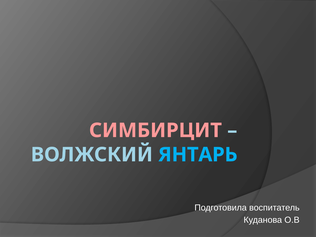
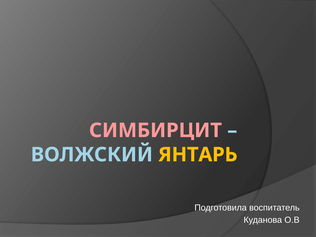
ЯНТАРЬ colour: light blue -> yellow
